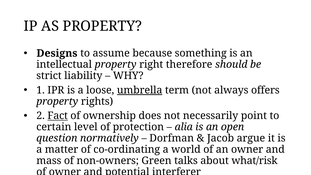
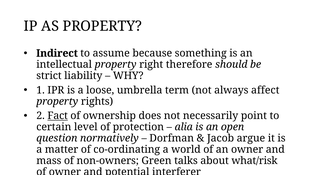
Designs: Designs -> Indirect
umbrella underline: present -> none
offers: offers -> affect
